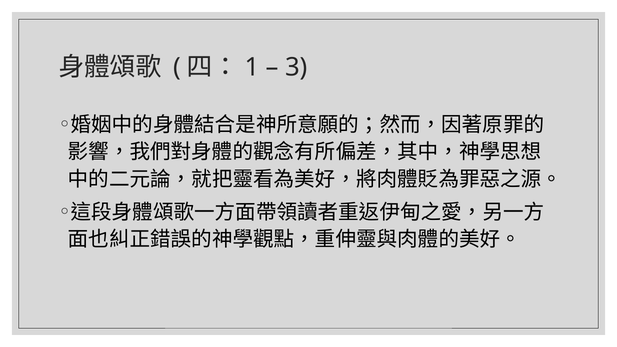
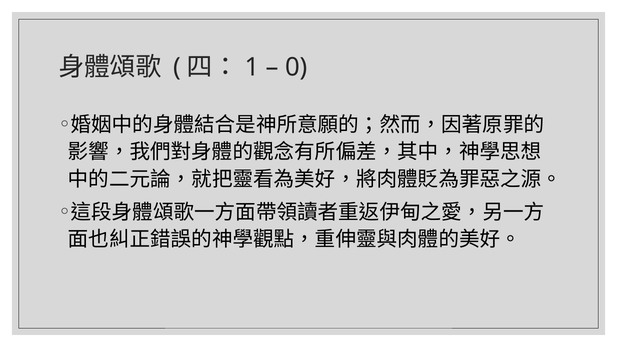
3: 3 -> 0
